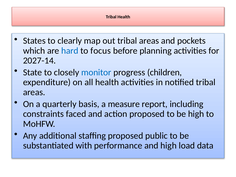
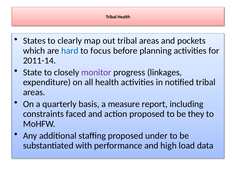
2027-14: 2027-14 -> 2011-14
monitor colour: blue -> purple
children: children -> linkages
be high: high -> they
public: public -> under
